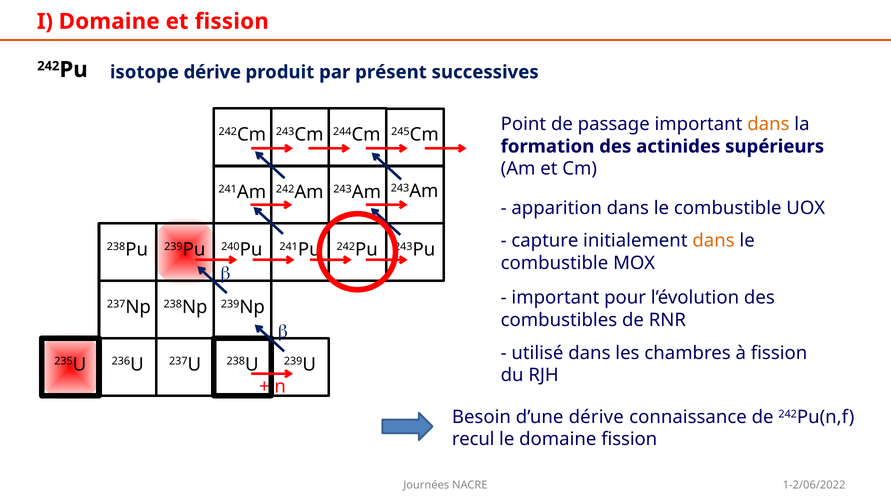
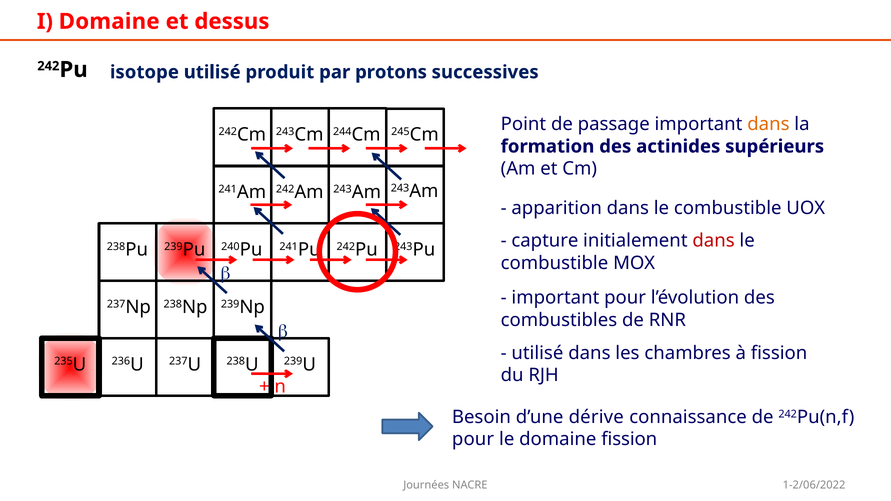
et fission: fission -> dessus
isotope dérive: dérive -> utilisé
présent: présent -> protons
dans at (714, 241) colour: orange -> red
recul at (473, 439): recul -> pour
